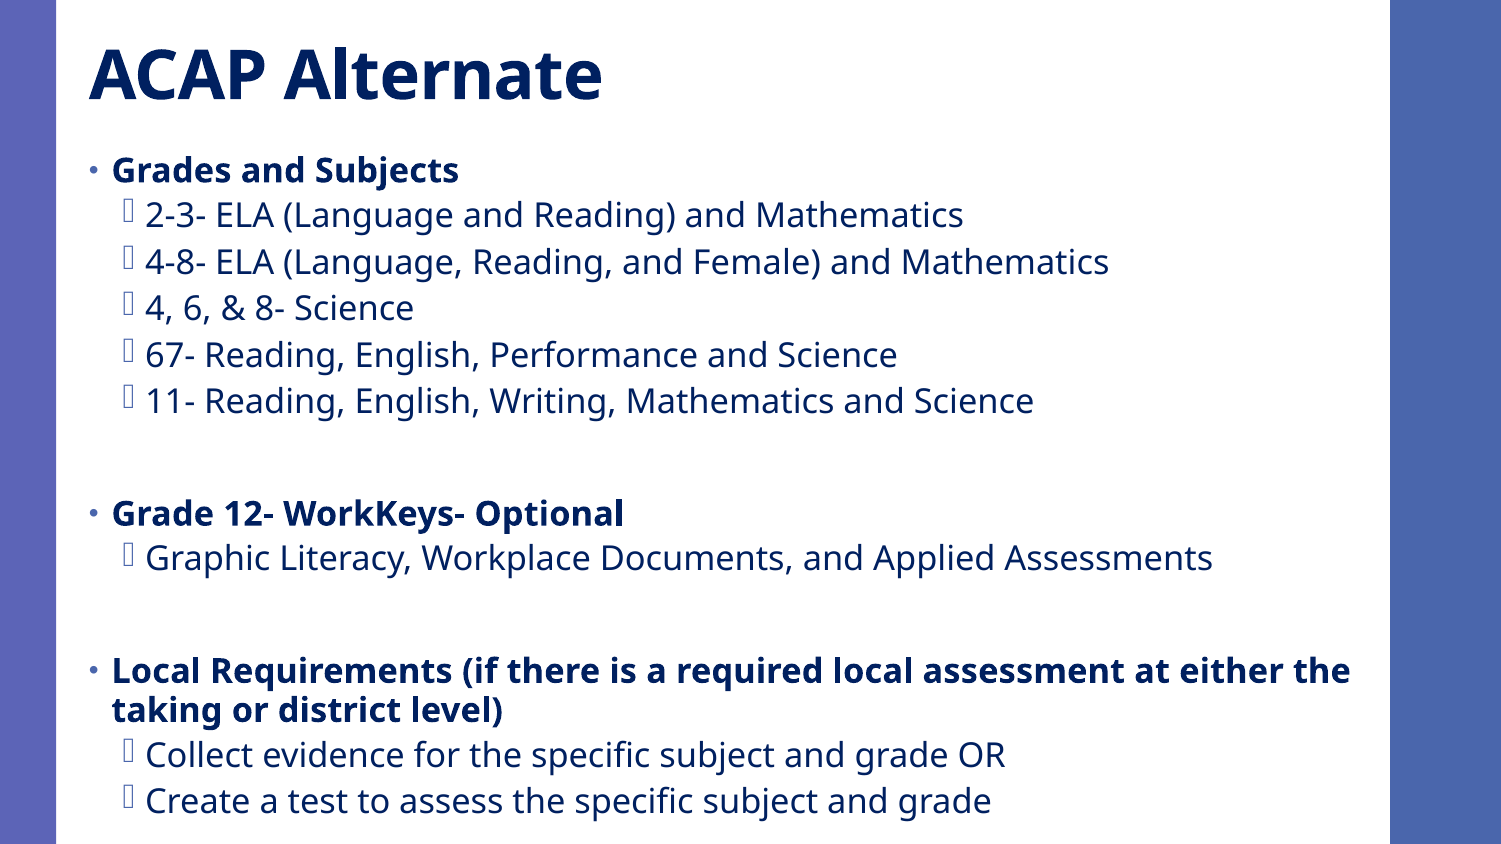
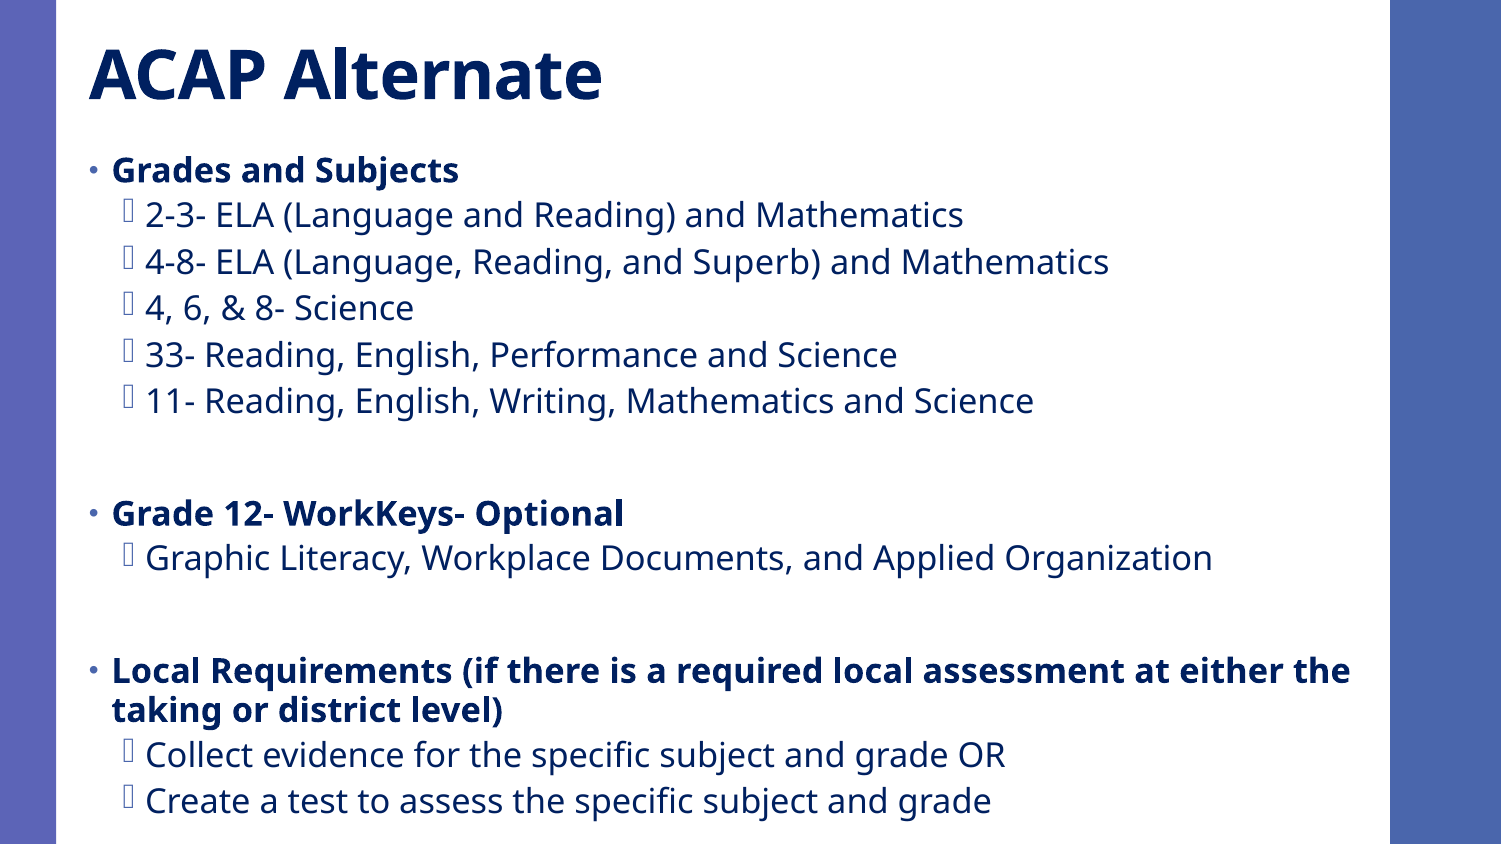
Female: Female -> Superb
67-: 67- -> 33-
Assessments: Assessments -> Organization
